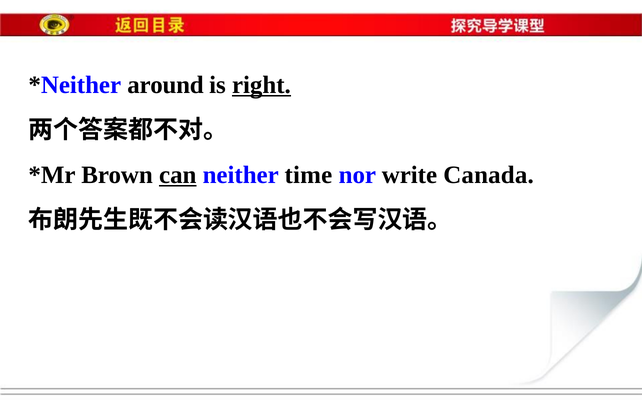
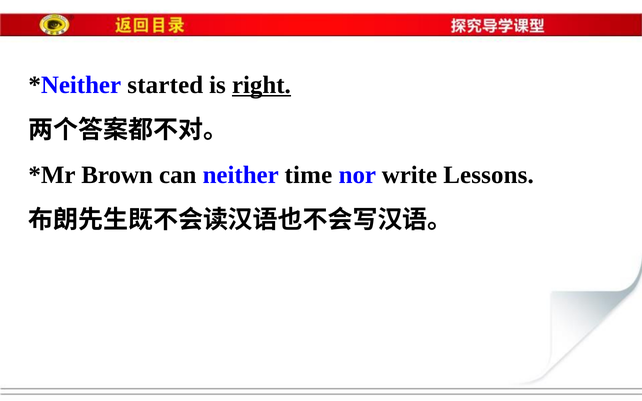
around: around -> started
can underline: present -> none
Canada: Canada -> Lessons
